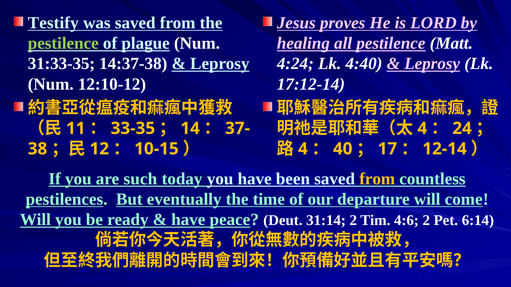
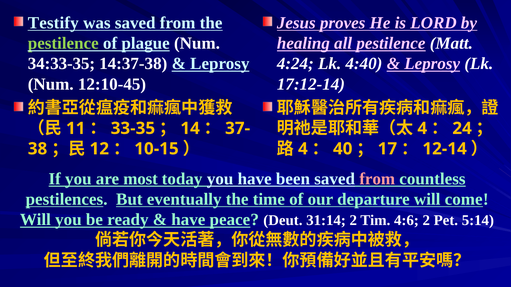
31:33-35: 31:33-35 -> 34:33-35
12:10-12: 12:10-12 -> 12:10-45
such: such -> most
from at (377, 179) colour: yellow -> pink
6:14: 6:14 -> 5:14
